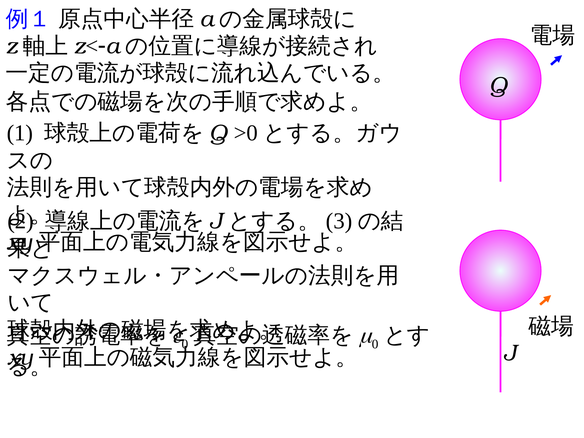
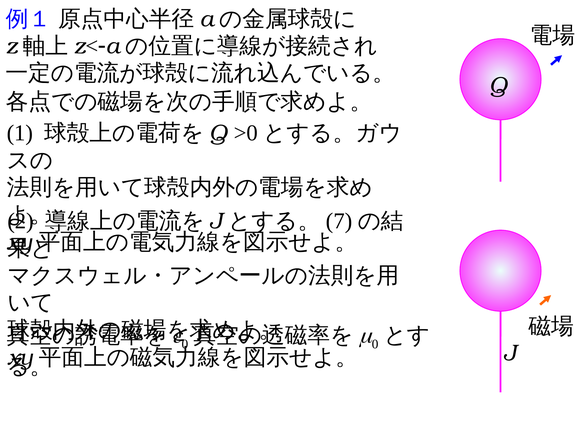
3: 3 -> 7
